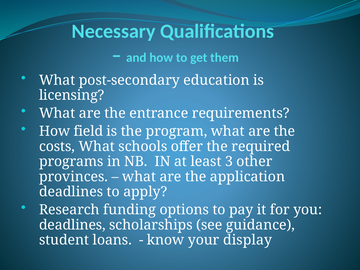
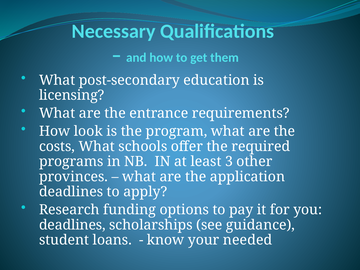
field: field -> look
display: display -> needed
